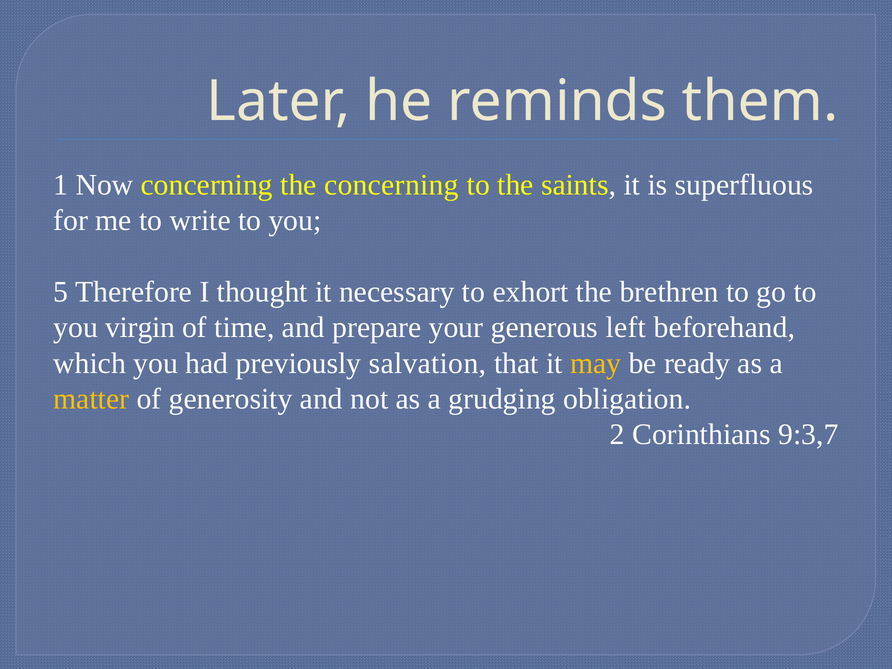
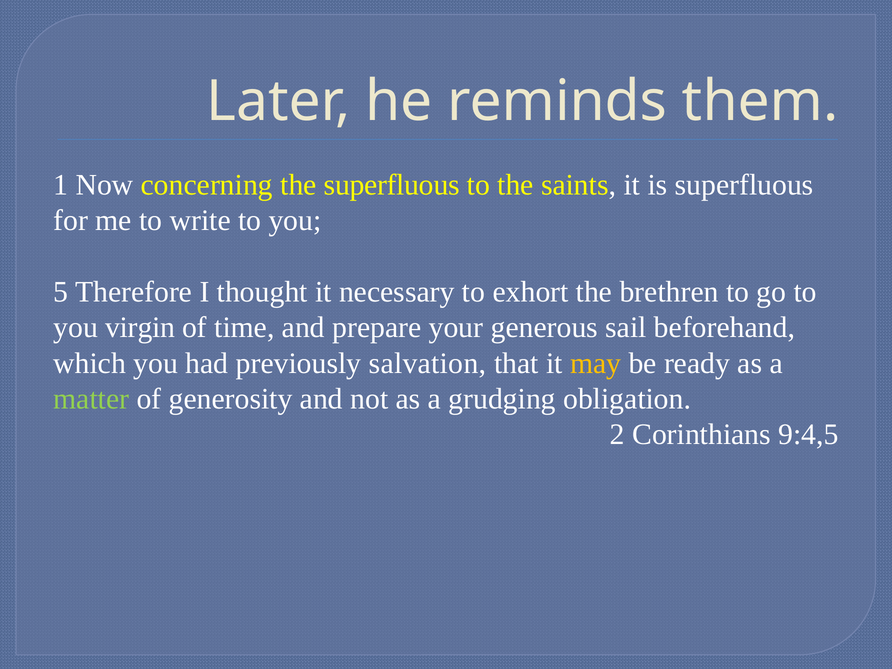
the concerning: concerning -> superfluous
left: left -> sail
matter colour: yellow -> light green
9:3,7: 9:3,7 -> 9:4,5
